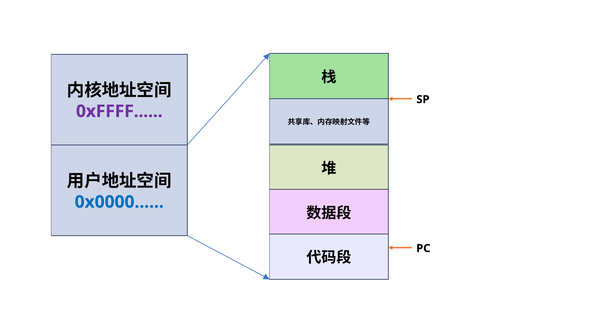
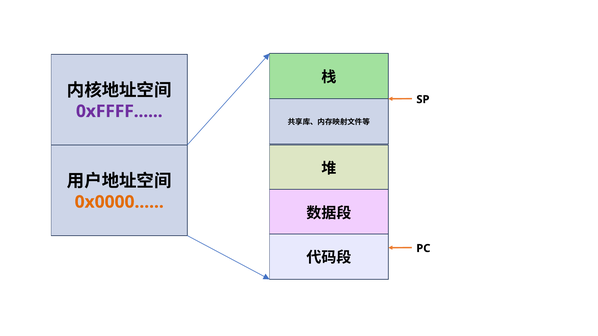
0x0000 colour: blue -> orange
